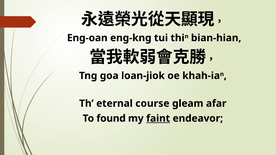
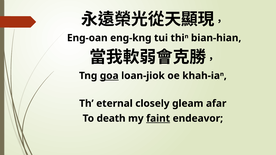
goa underline: none -> present
course: course -> closely
found: found -> death
